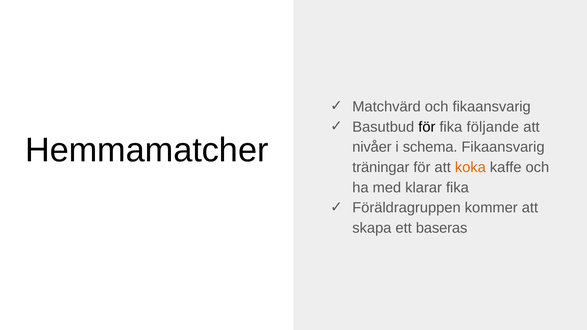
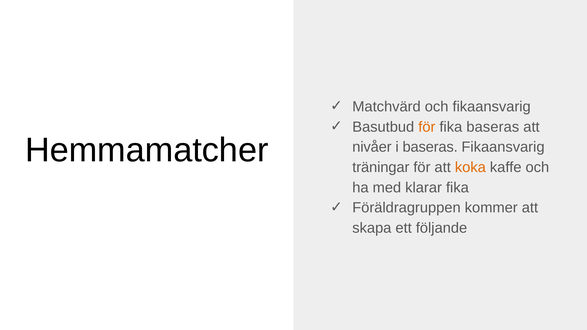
för at (427, 127) colour: black -> orange
fika följande: följande -> baseras
i schema: schema -> baseras
baseras: baseras -> följande
